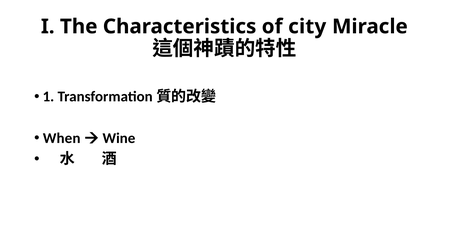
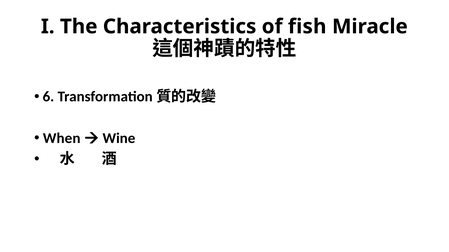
city: city -> fish
1: 1 -> 6
